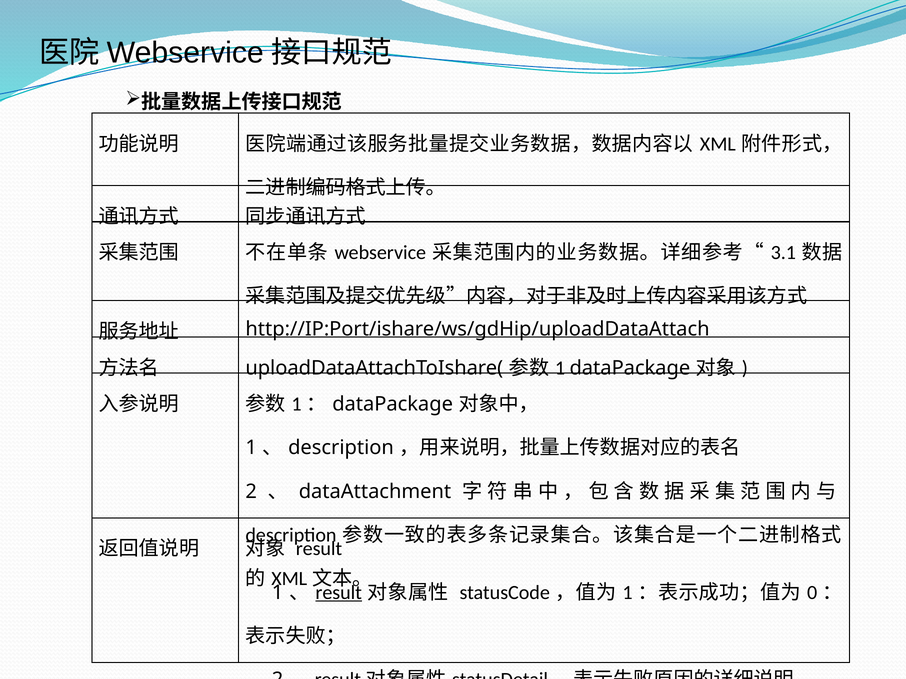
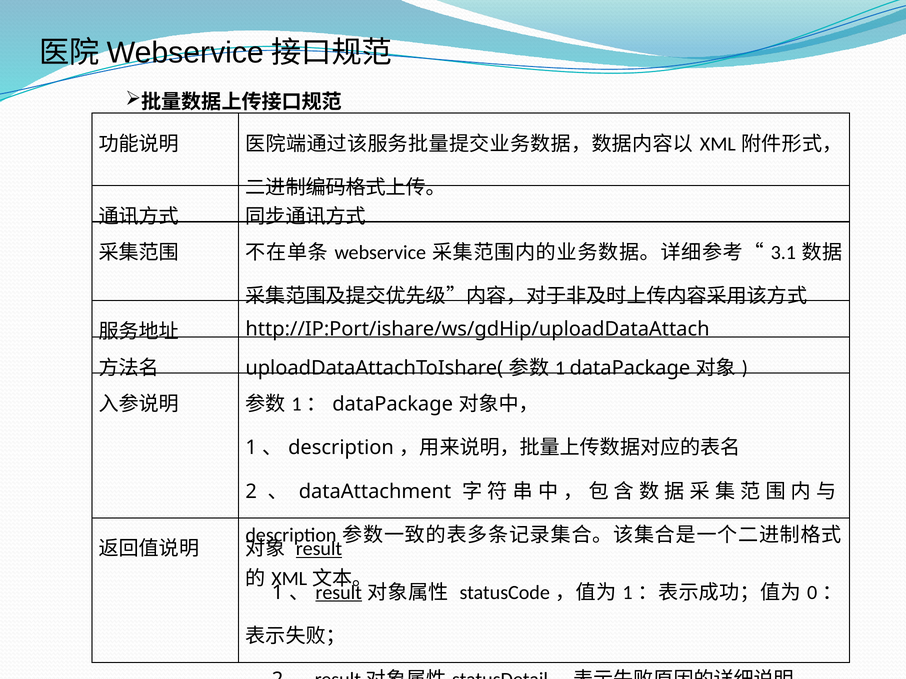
result at (319, 549) underline: none -> present
